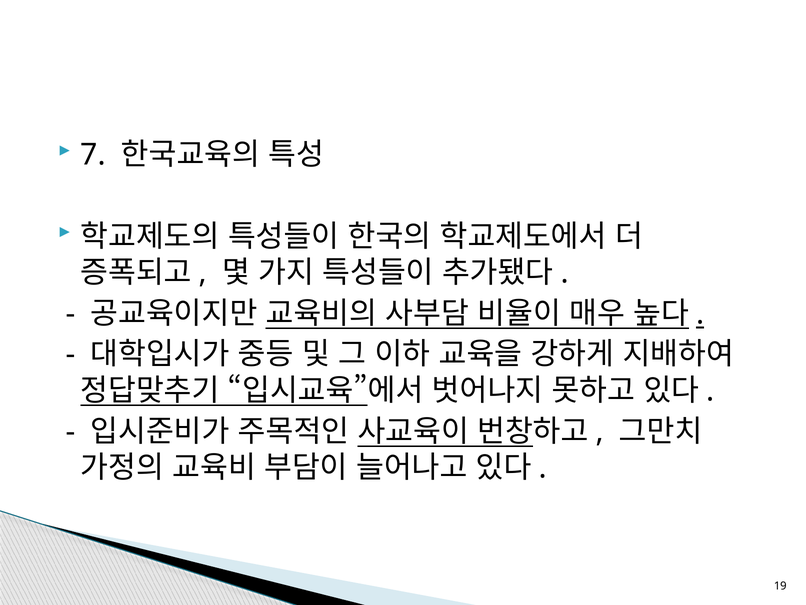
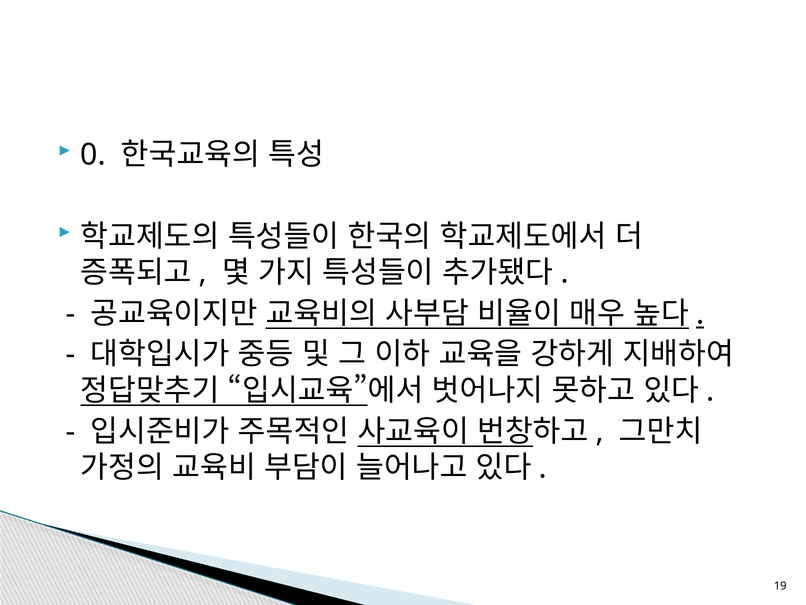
7: 7 -> 0
